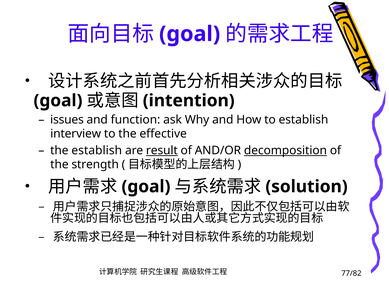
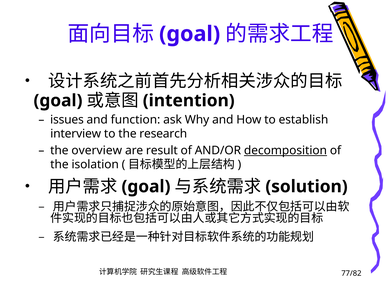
effective: effective -> research
the establish: establish -> overview
result underline: present -> none
strength: strength -> isolation
